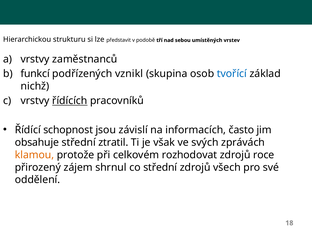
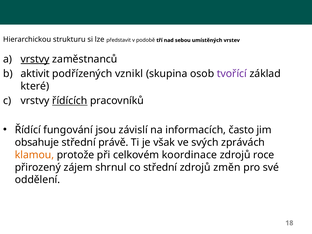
vrstvy at (35, 59) underline: none -> present
funkcí: funkcí -> aktivit
tvořící colour: blue -> purple
nichž: nichž -> které
schopnost: schopnost -> fungování
ztratil: ztratil -> právě
rozhodovat: rozhodovat -> koordinace
všech: všech -> změn
